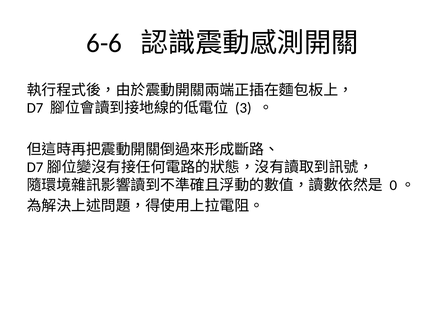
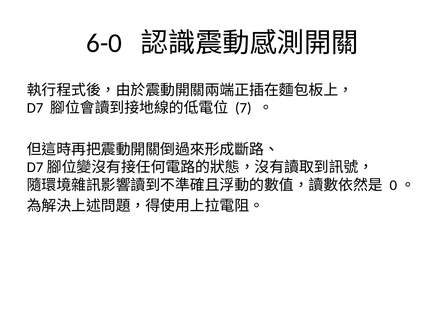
6-6: 6-6 -> 6-0
3: 3 -> 7
